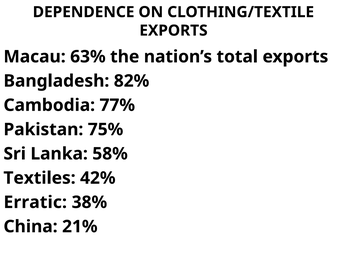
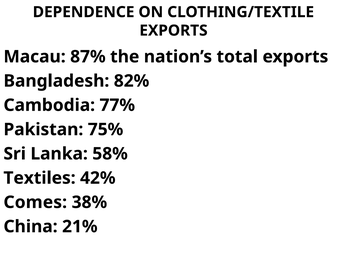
63%: 63% -> 87%
Erratic: Erratic -> Comes
